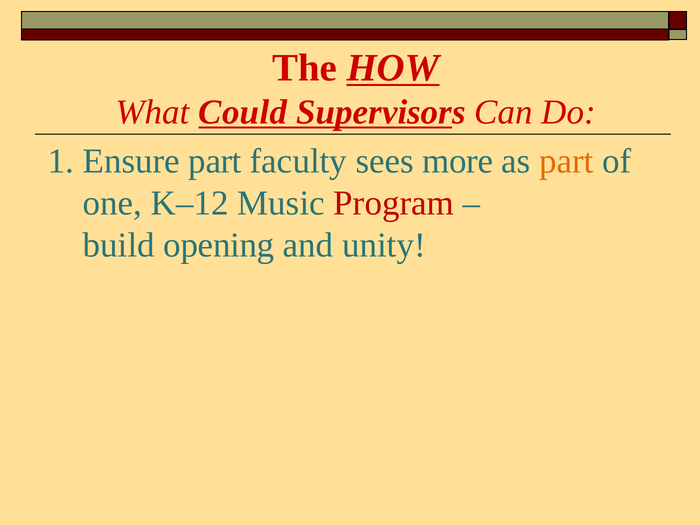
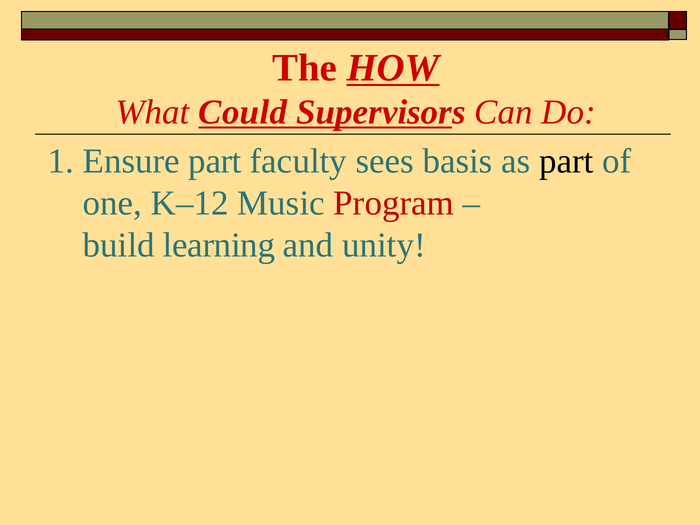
more: more -> basis
part at (566, 161) colour: orange -> black
opening: opening -> learning
